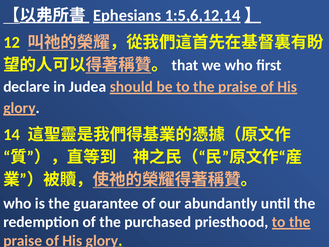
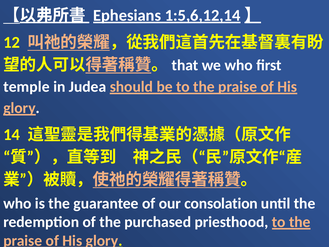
declare: declare -> temple
abundantly: abundantly -> consolation
